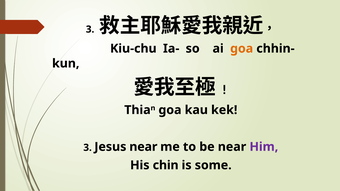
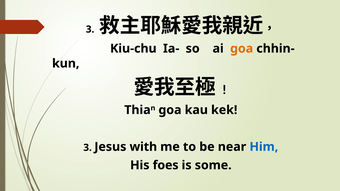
Jesus near: near -> with
Him colour: purple -> blue
chin: chin -> foes
